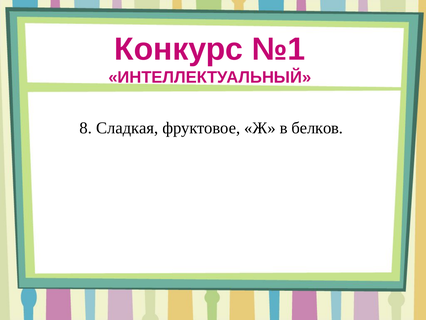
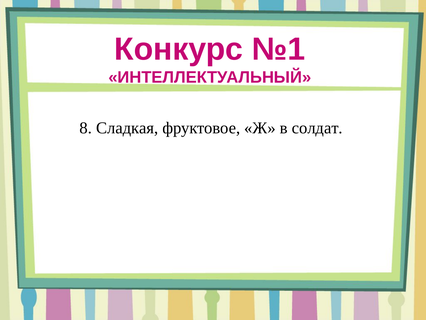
белков: белков -> солдат
